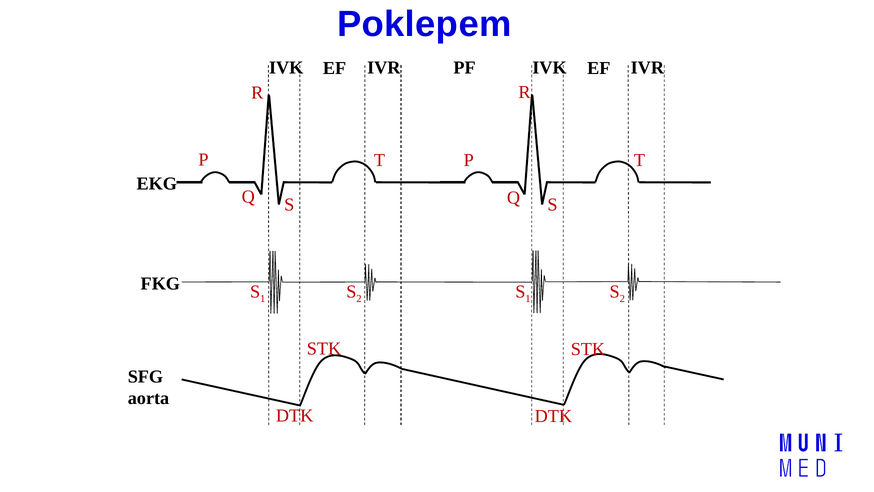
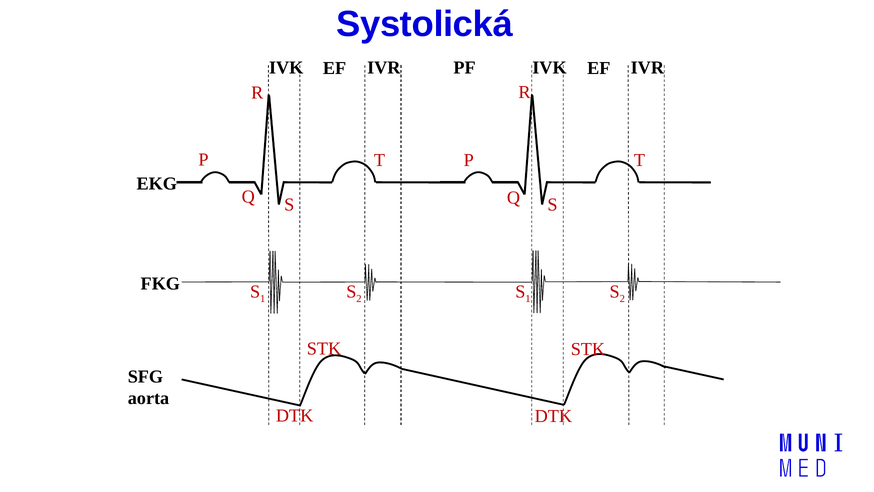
Poklepem: Poklepem -> Systolická
